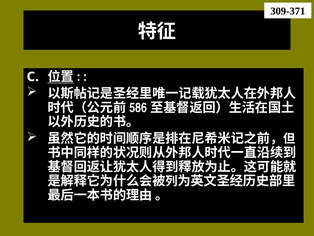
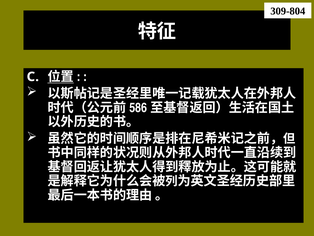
309-371: 309-371 -> 309-804
